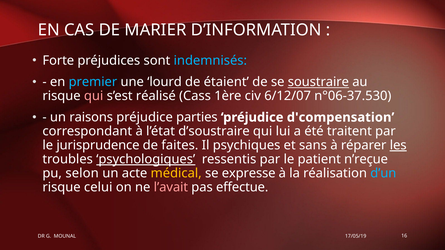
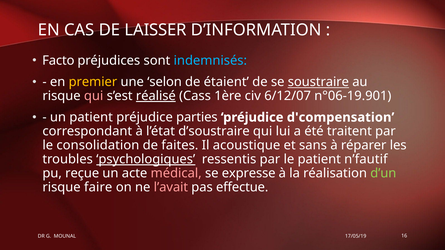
MARIER: MARIER -> LAISSER
Forte: Forte -> Facto
premier colour: light blue -> yellow
lourd: lourd -> selon
réalisé underline: none -> present
n°06-37.530: n°06-37.530 -> n°06-19.901
un raisons: raisons -> patient
jurisprudence: jurisprudence -> consolidation
psychiques: psychiques -> acoustique
les underline: present -> none
n’reçue: n’reçue -> n’fautif
selon: selon -> reçue
médical colour: yellow -> pink
d’un colour: light blue -> light green
celui: celui -> faire
